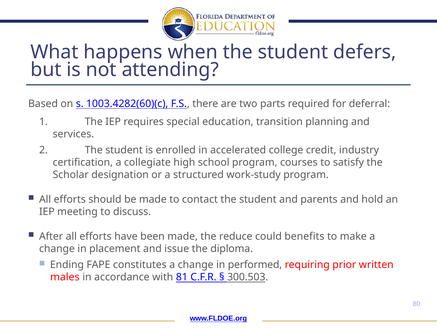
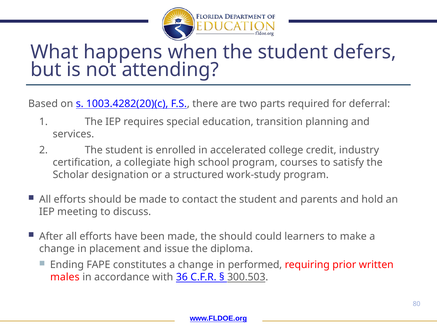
1003.4282(60)(c: 1003.4282(60)(c -> 1003.4282(20)(c
the reduce: reduce -> should
benefits: benefits -> learners
81: 81 -> 36
